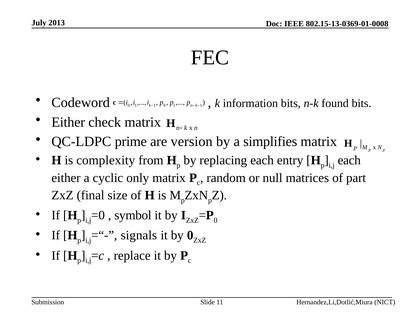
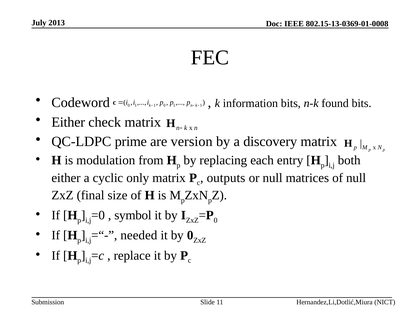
simplifies: simplifies -> discovery
complexity: complexity -> modulation
each at (349, 160): each -> both
random: random -> outputs
of part: part -> null
signals: signals -> needed
